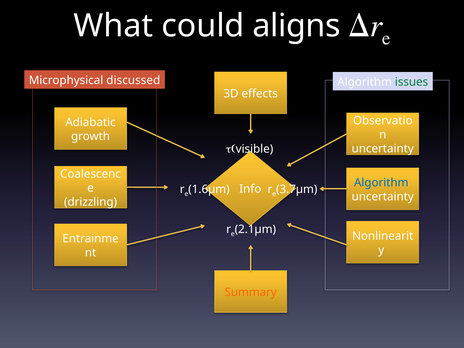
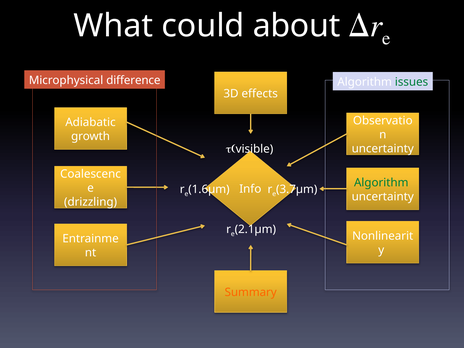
aligns: aligns -> about
discussed: discussed -> difference
Algorithm at (381, 183) colour: blue -> green
